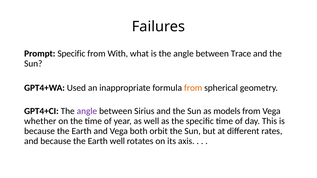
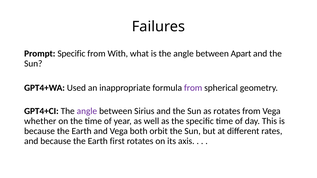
Trace: Trace -> Apart
from at (193, 88) colour: orange -> purple
as models: models -> rotates
Earth well: well -> first
